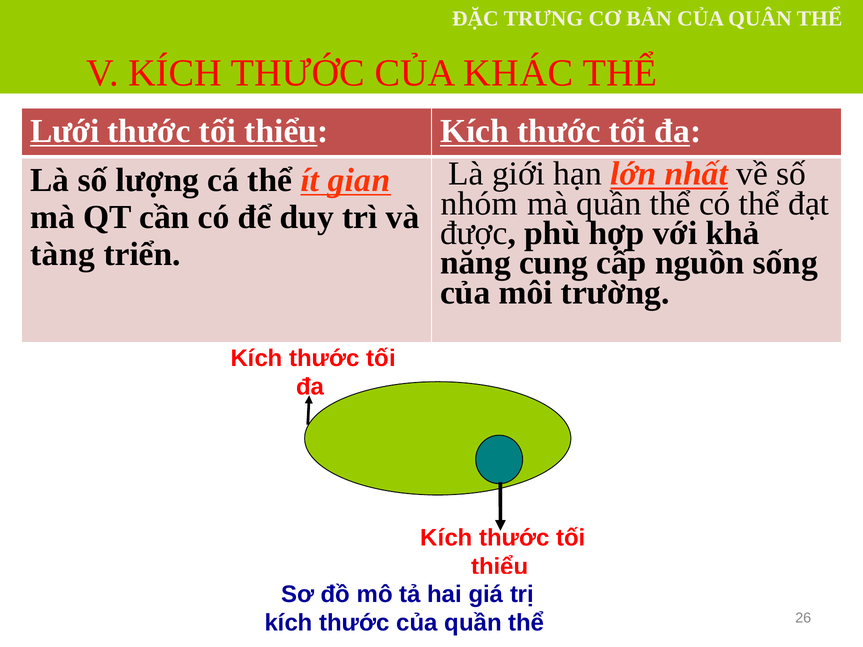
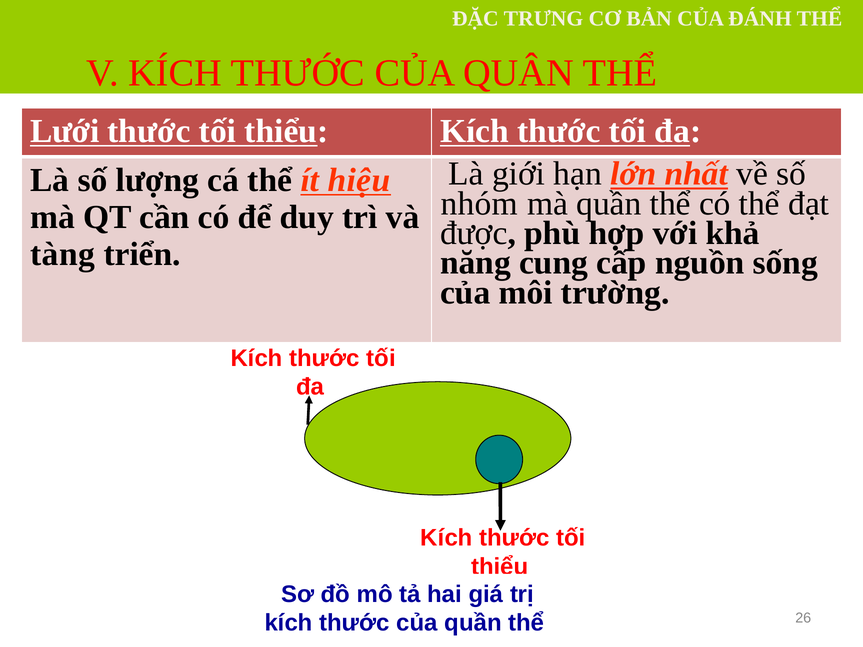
QUÂN: QUÂN -> ĐÁNH
KHÁC: KHÁC -> QUÂN
gian: gian -> hiệu
